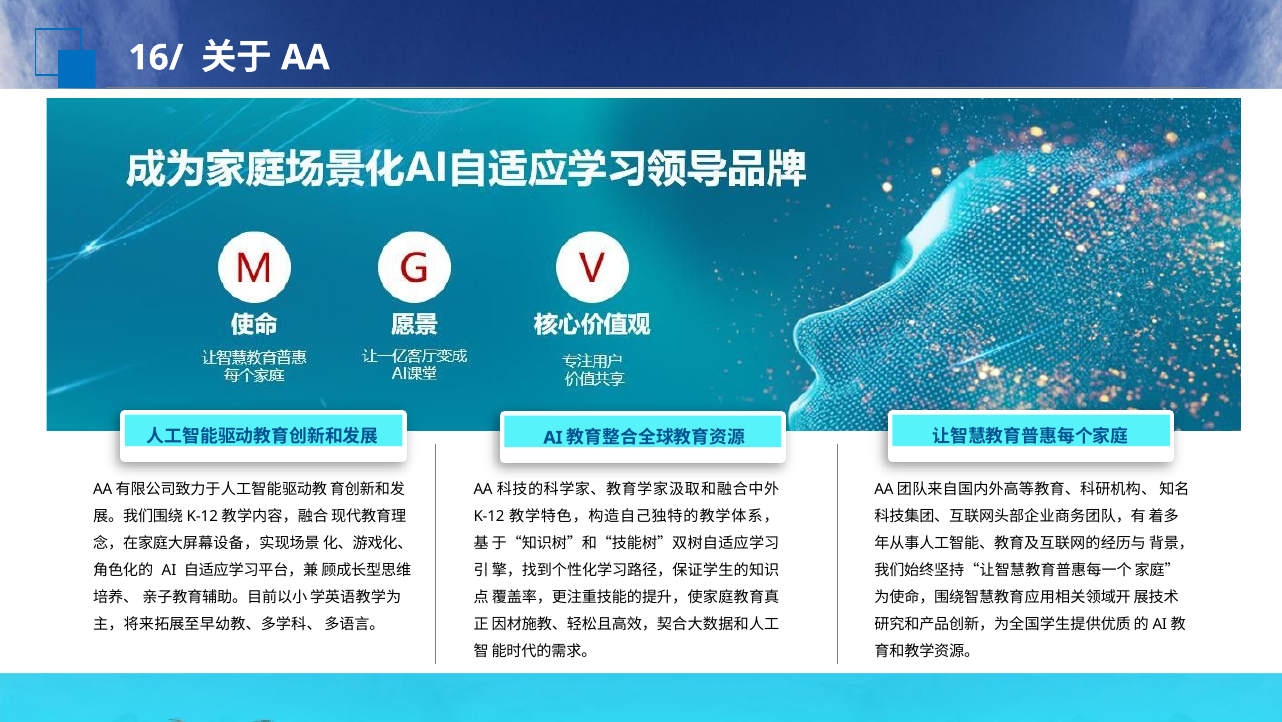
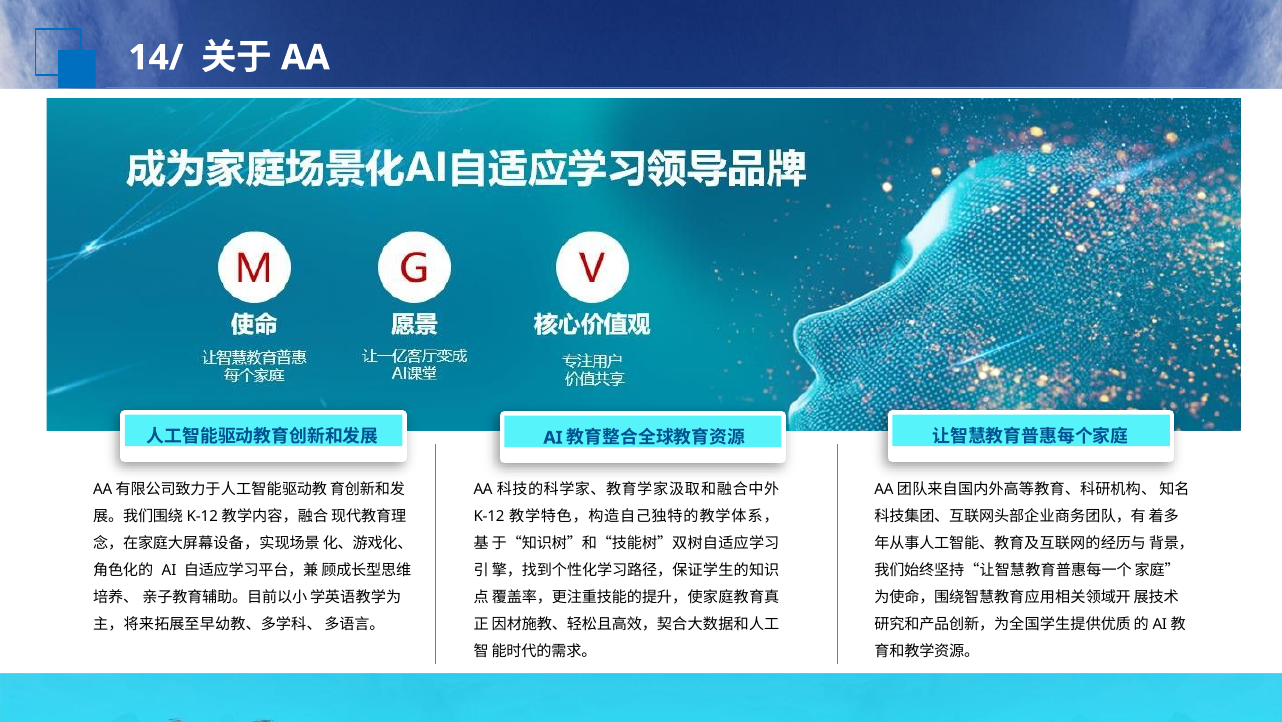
16/: 16/ -> 14/
